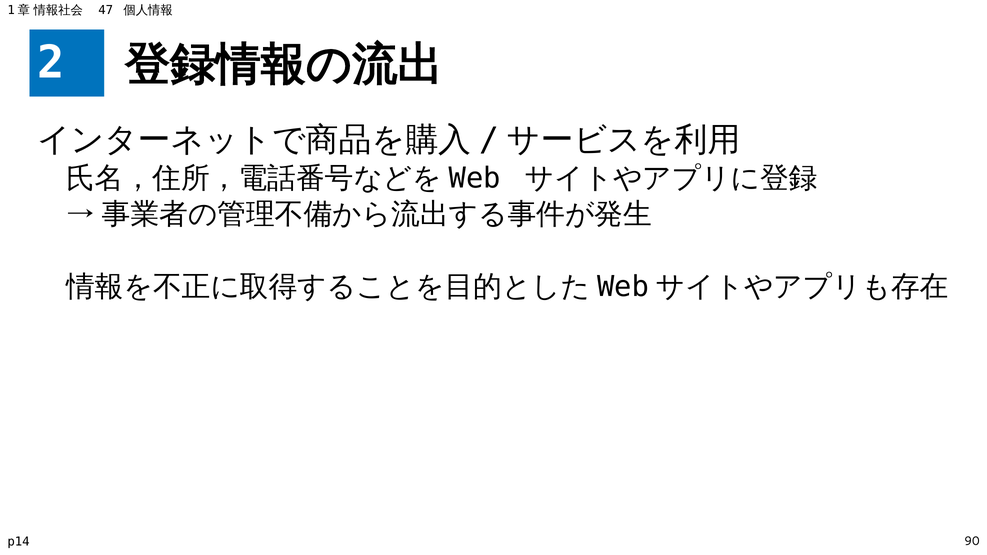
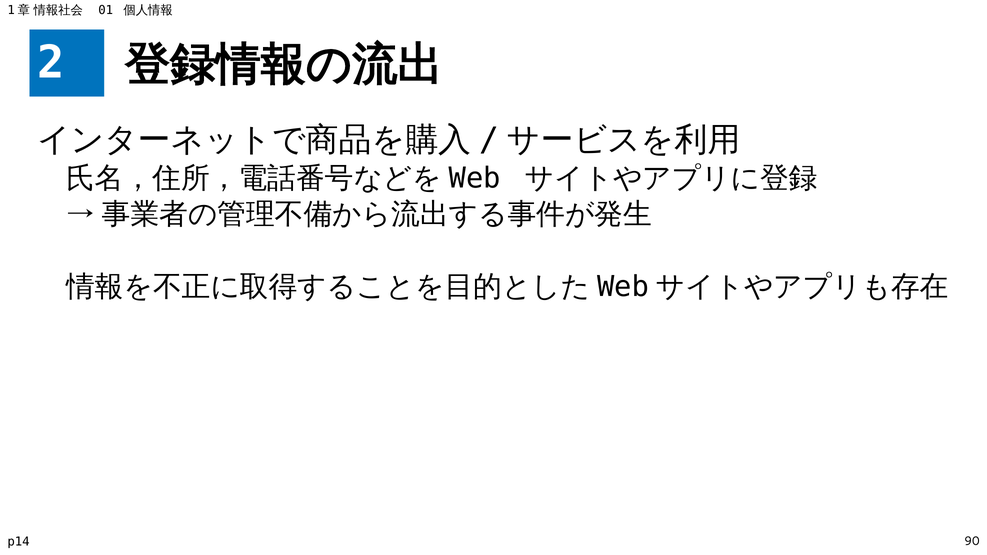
47: 47 -> 01
